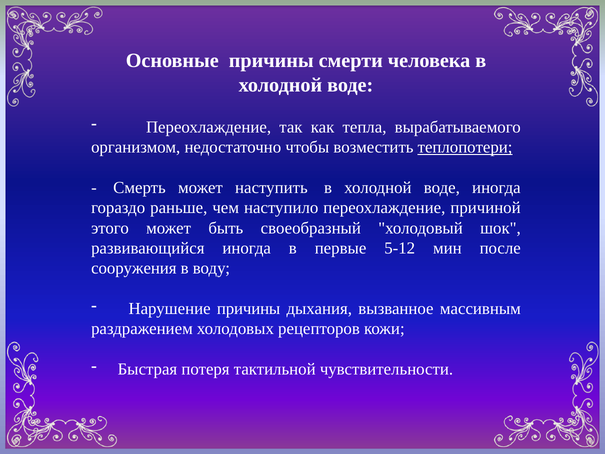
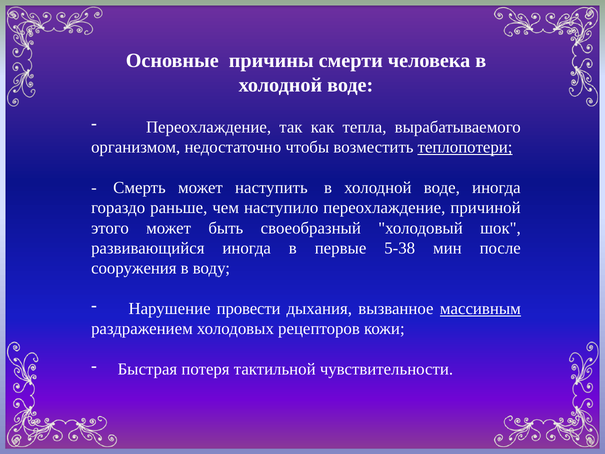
5-12: 5-12 -> 5-38
Нарушение причины: причины -> провести
массивным underline: none -> present
